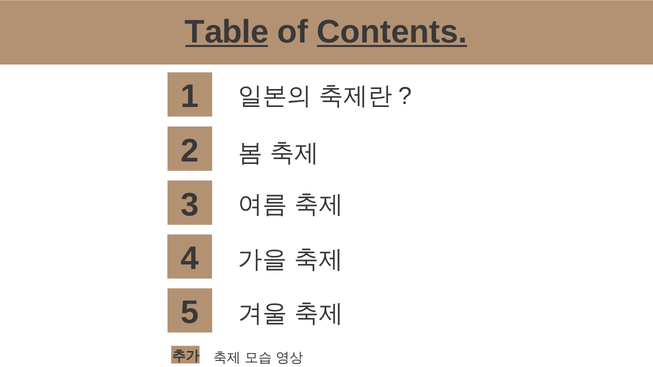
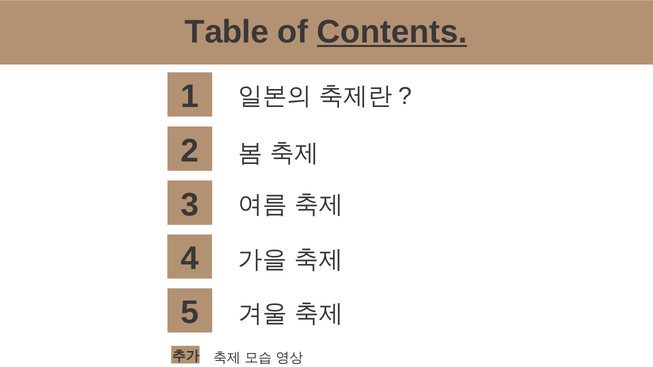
Table underline: present -> none
